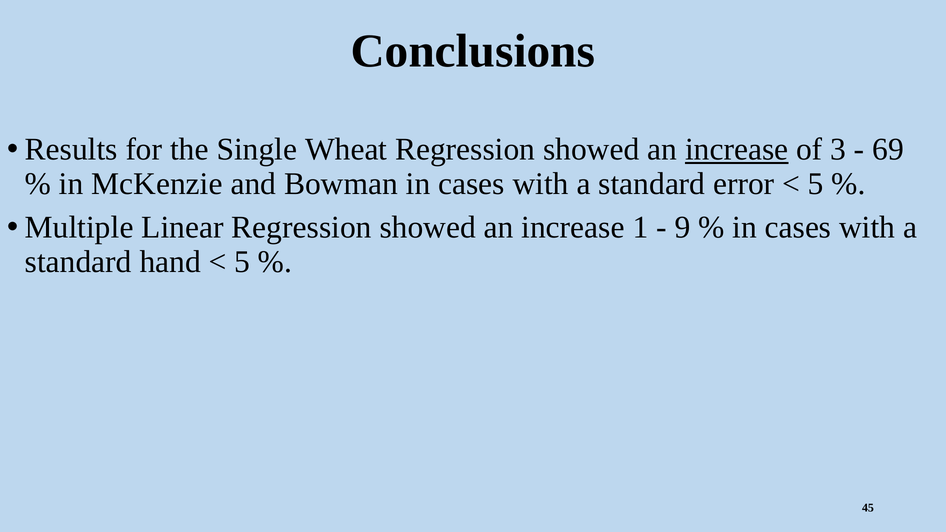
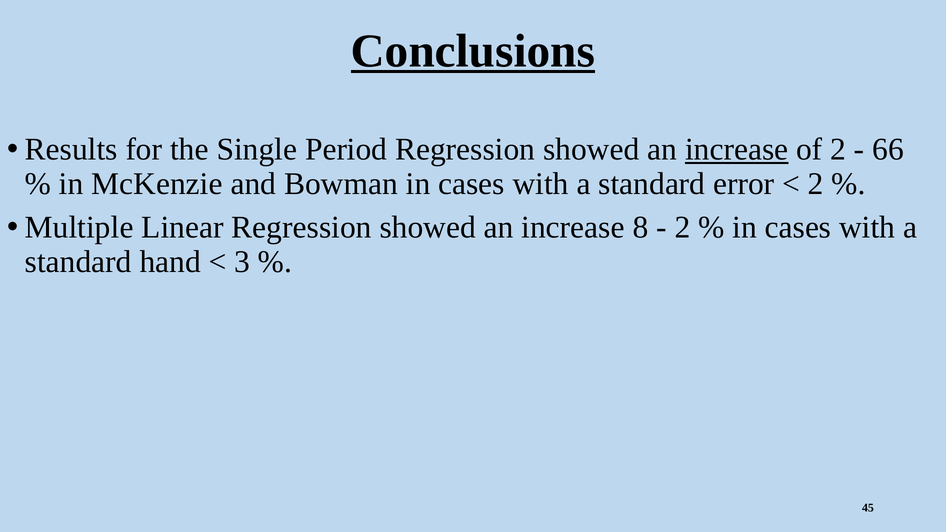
Conclusions underline: none -> present
Wheat: Wheat -> Period
of 3: 3 -> 2
69: 69 -> 66
5 at (816, 184): 5 -> 2
1: 1 -> 8
9 at (682, 228): 9 -> 2
5 at (242, 262): 5 -> 3
